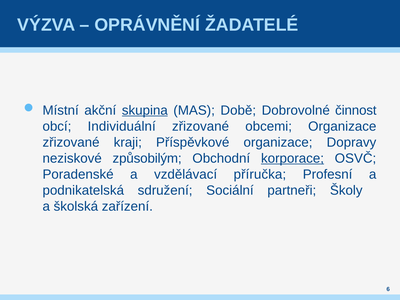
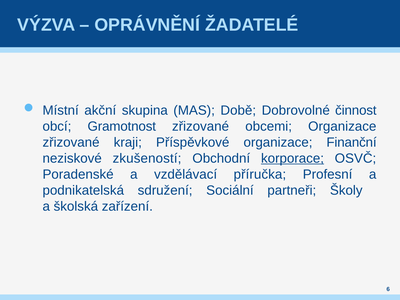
skupina underline: present -> none
Individuální: Individuální -> Gramotnost
Dopravy: Dopravy -> Finanční
způsobilým: způsobilým -> zkušeností
